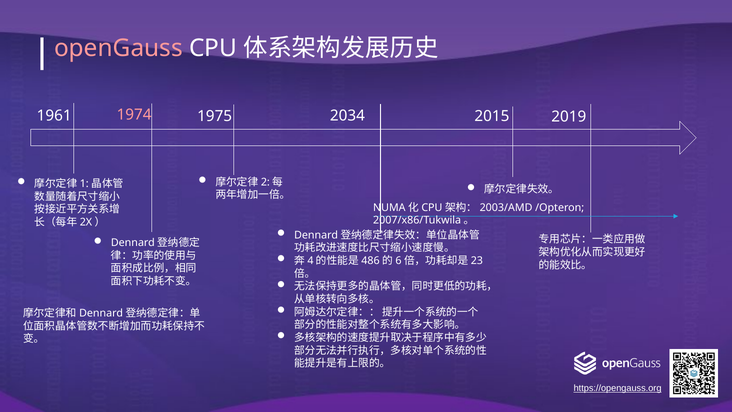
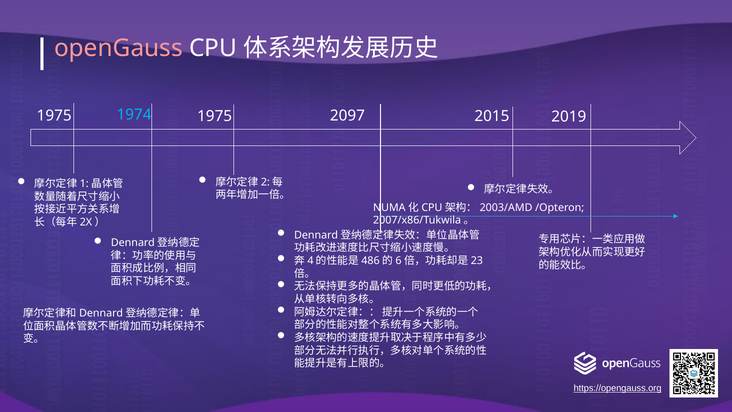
1974 colour: pink -> light blue
2034: 2034 -> 2097
1961 at (54, 116): 1961 -> 1975
